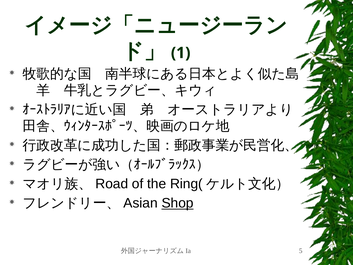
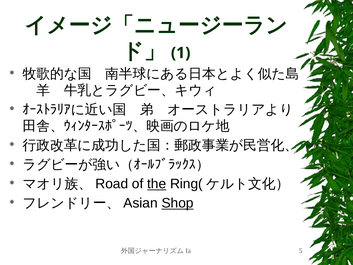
the underline: none -> present
